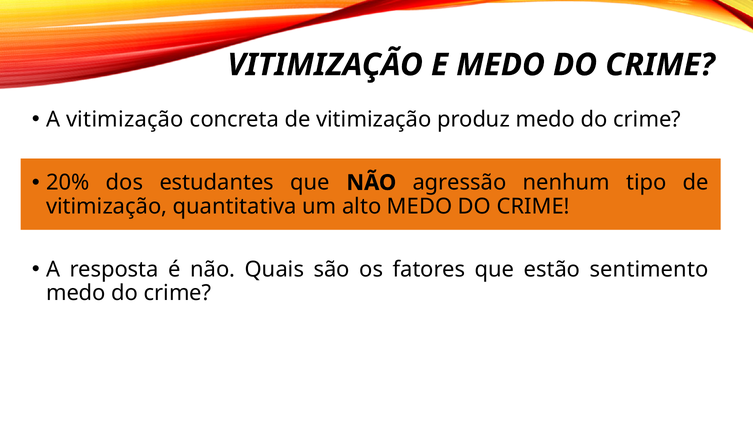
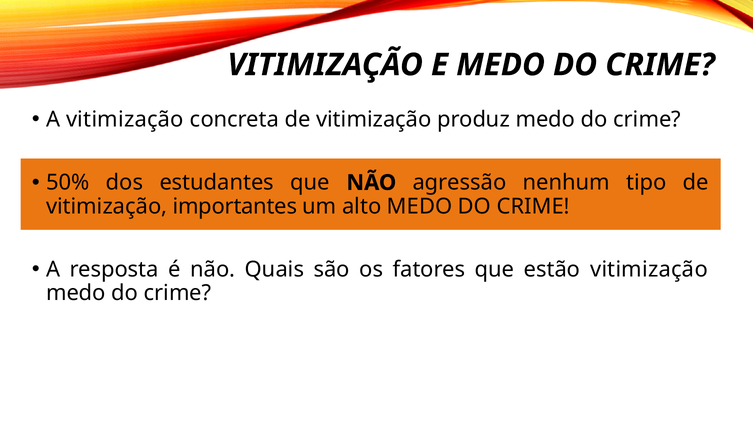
20%: 20% -> 50%
quantitativa: quantitativa -> importantes
estão sentimento: sentimento -> vitimização
